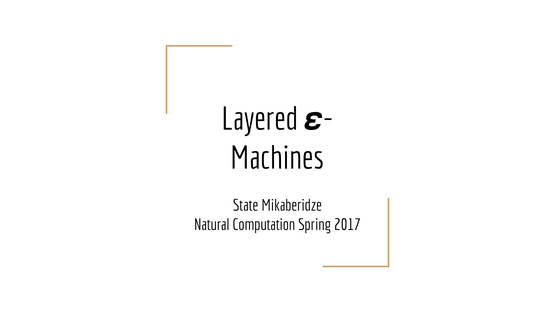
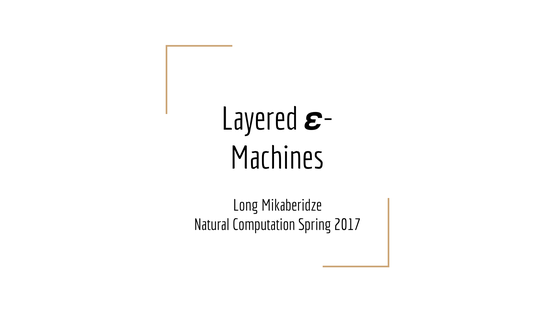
State: State -> Long
